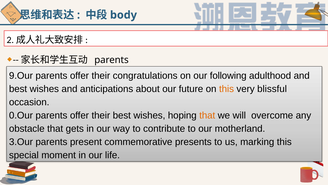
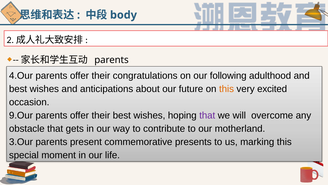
9.Our: 9.Our -> 4.Our
blissful: blissful -> excited
0.Our: 0.Our -> 9.Our
that at (207, 115) colour: orange -> purple
